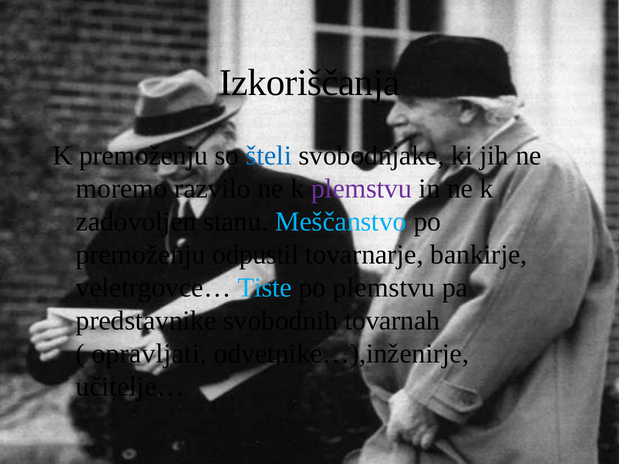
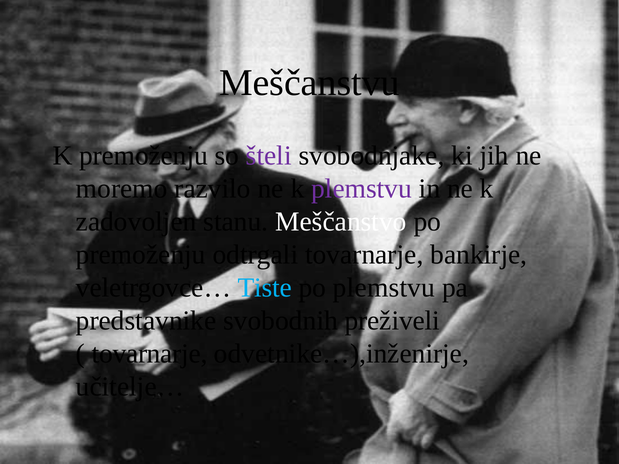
Izkoriščanja: Izkoriščanja -> Meščanstvu
šteli colour: blue -> purple
Meščanstvo colour: light blue -> white
odpustil: odpustil -> odtrgali
tovarnah: tovarnah -> preživeli
opravljati at (149, 354): opravljati -> tovarnarje
